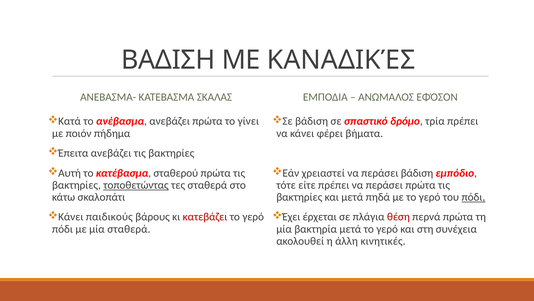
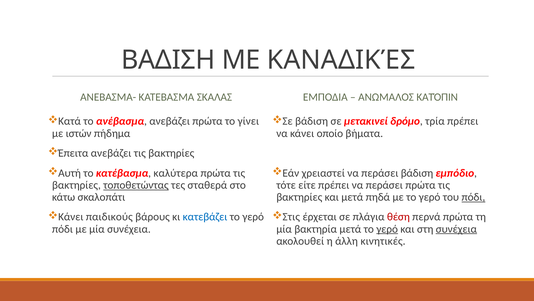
ΕΦΌΣΟΝ: ΕΦΌΣΟΝ -> ΚΑΤΌΠΙΝ
σπαστικό: σπαστικό -> μετακινεί
ποιόν: ποιόν -> ιστών
φέρει: φέρει -> οποίο
σταθερού: σταθερού -> καλύτερα
κατεβάζει colour: red -> blue
Έχει: Έχει -> Στις
μία σταθερά: σταθερά -> συνέχεια
γερό at (387, 229) underline: none -> present
συνέχεια at (456, 229) underline: none -> present
